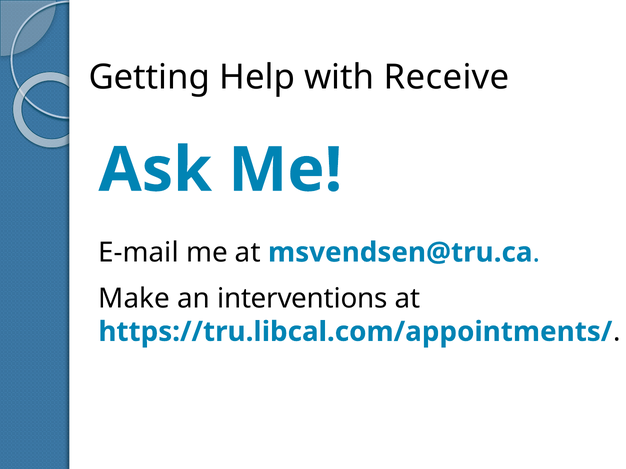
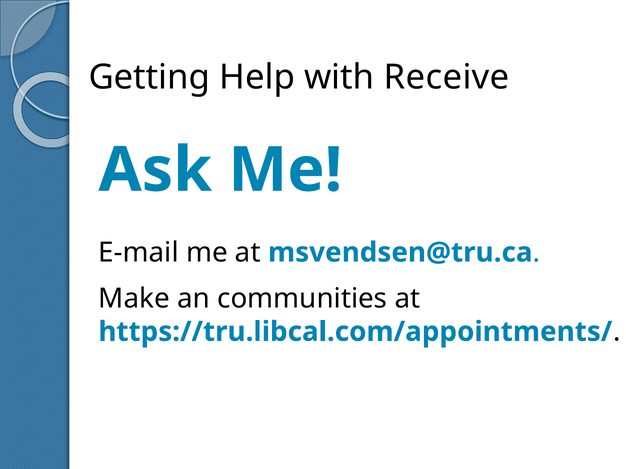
interventions: interventions -> communities
